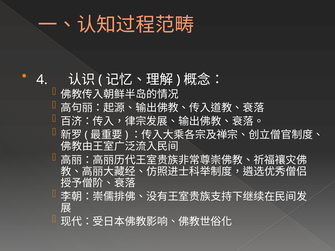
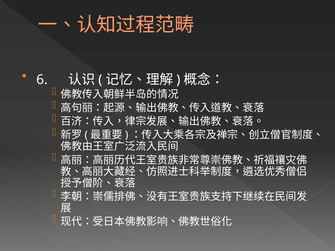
4: 4 -> 6
